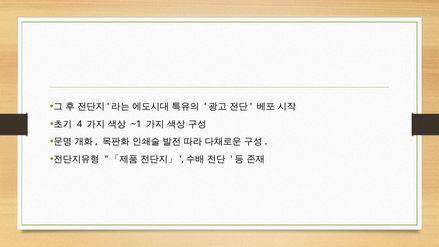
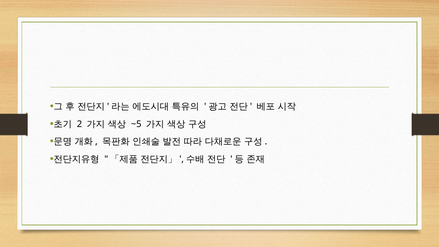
4: 4 -> 2
~1: ~1 -> ~5
